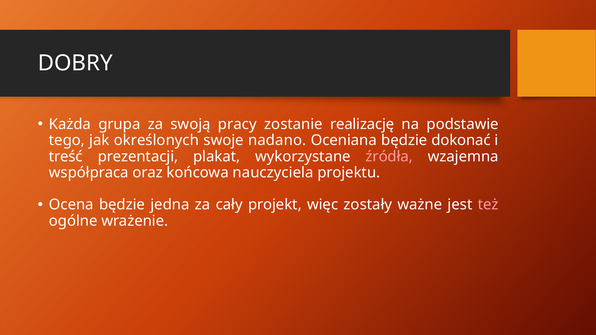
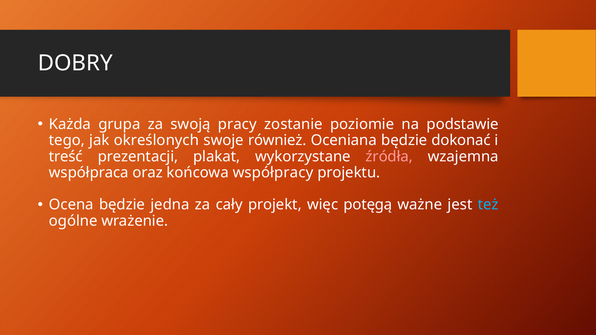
realizację: realizację -> poziomie
nadano: nadano -> również
nauczyciela: nauczyciela -> współpracy
zostały: zostały -> potęgą
też colour: pink -> light blue
